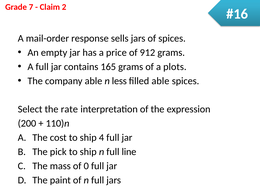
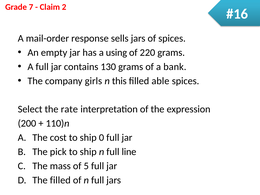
price: price -> using
912: 912 -> 220
165: 165 -> 130
plots: plots -> bank
company able: able -> girls
less: less -> this
4: 4 -> 0
0: 0 -> 5
The paint: paint -> filled
